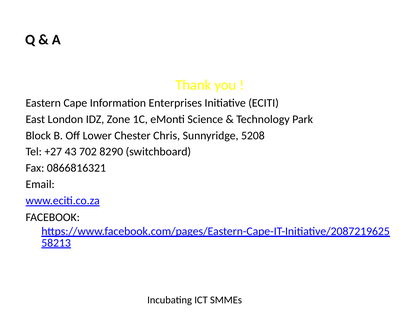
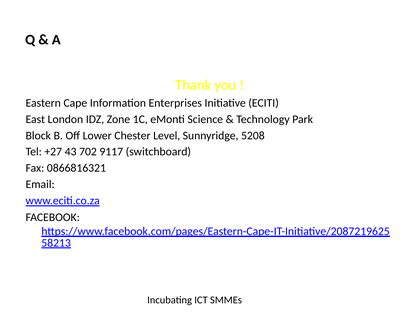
Chris: Chris -> Level
8290: 8290 -> 9117
